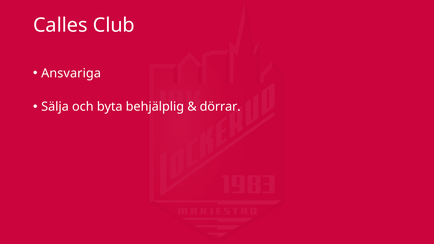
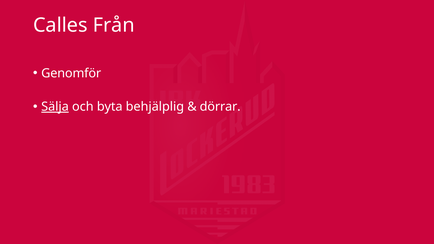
Club: Club -> Från
Ansvariga: Ansvariga -> Genomför
Sälja underline: none -> present
